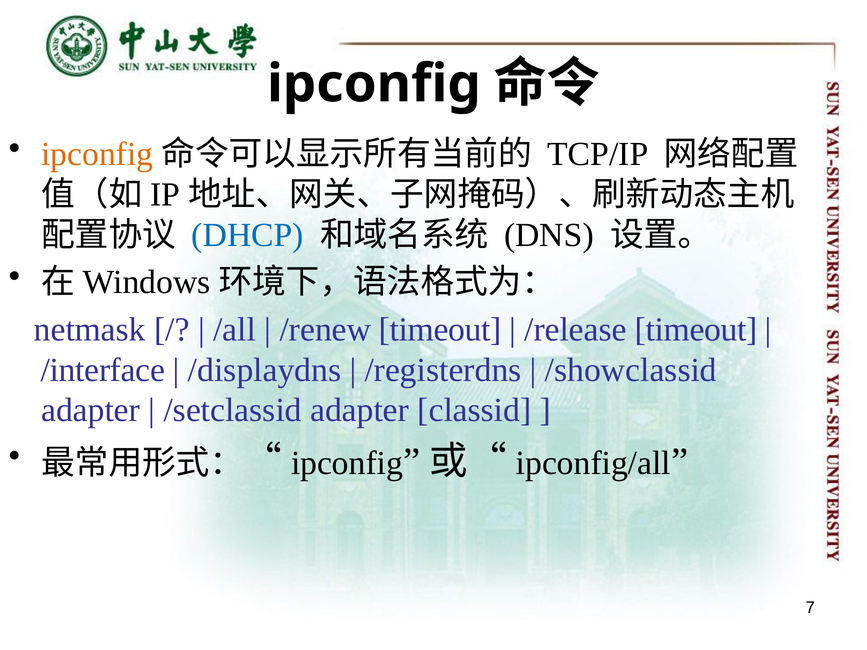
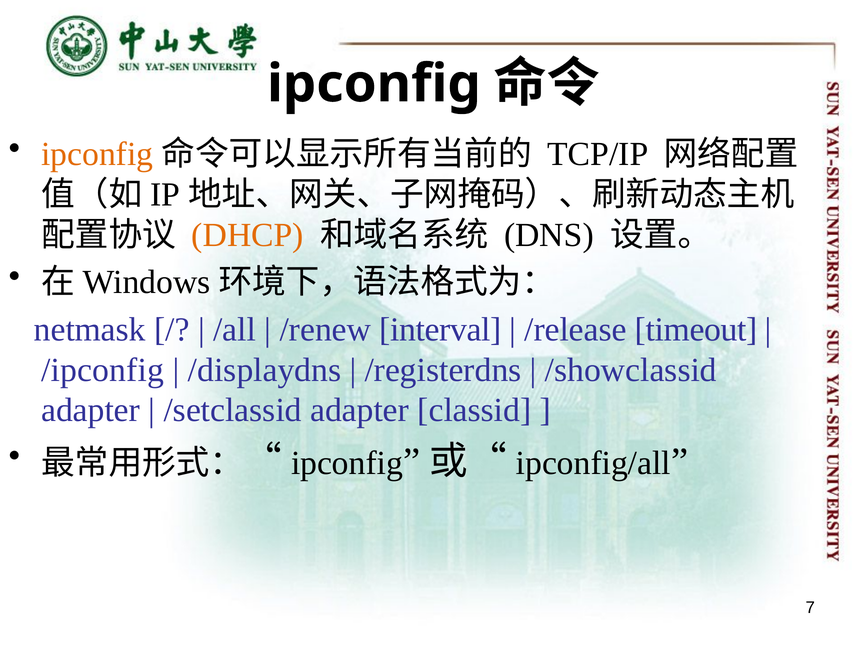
DHCP colour: blue -> orange
/renew timeout: timeout -> interval
/interface: /interface -> /ipconfig
